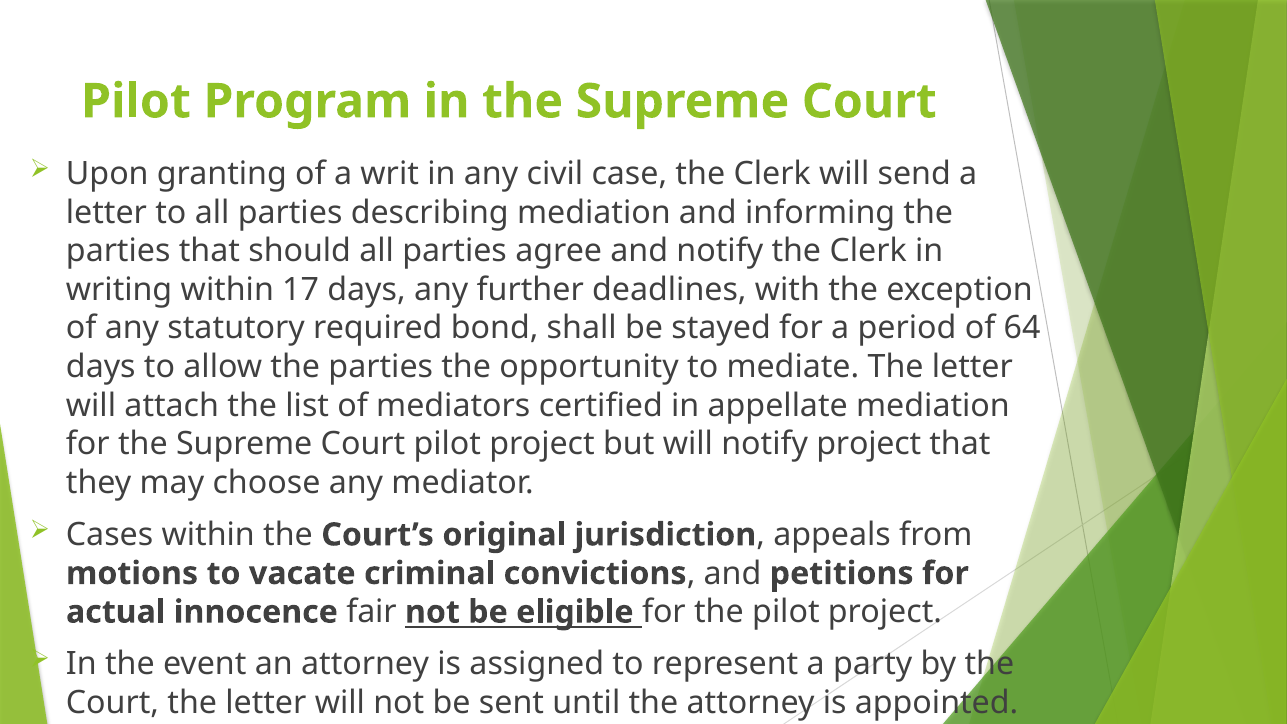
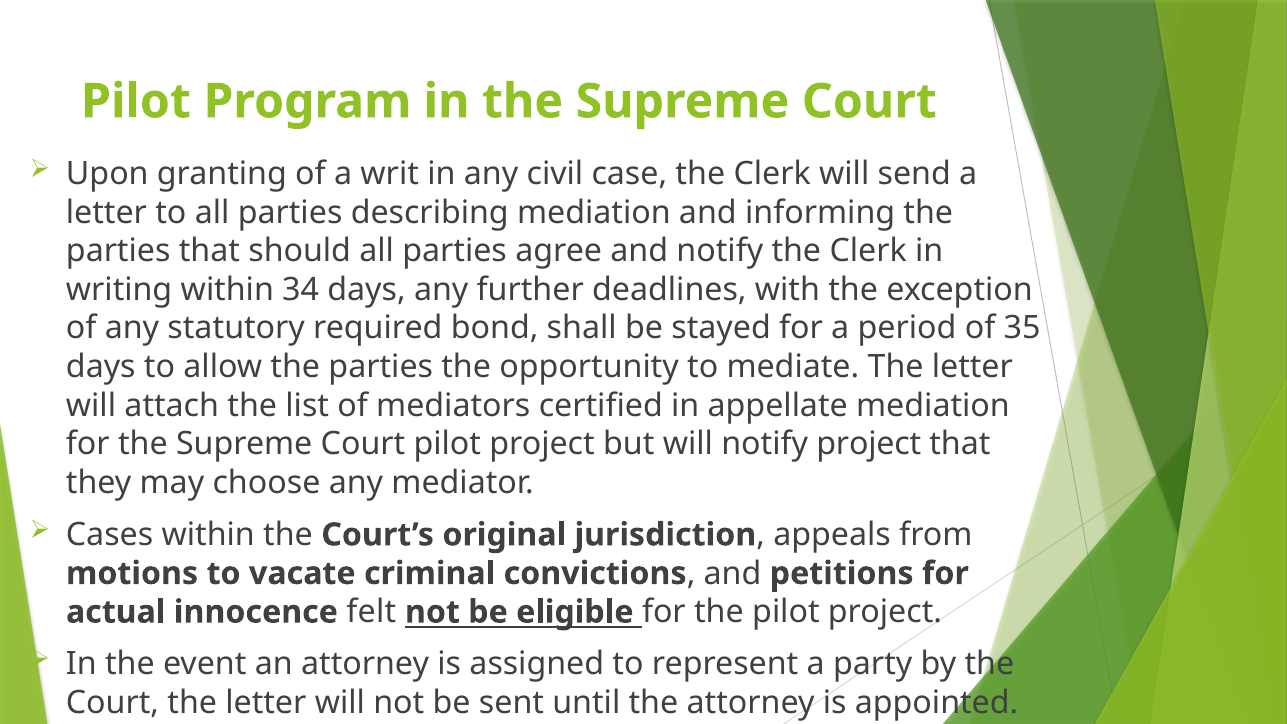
17: 17 -> 34
64: 64 -> 35
fair: fair -> felt
